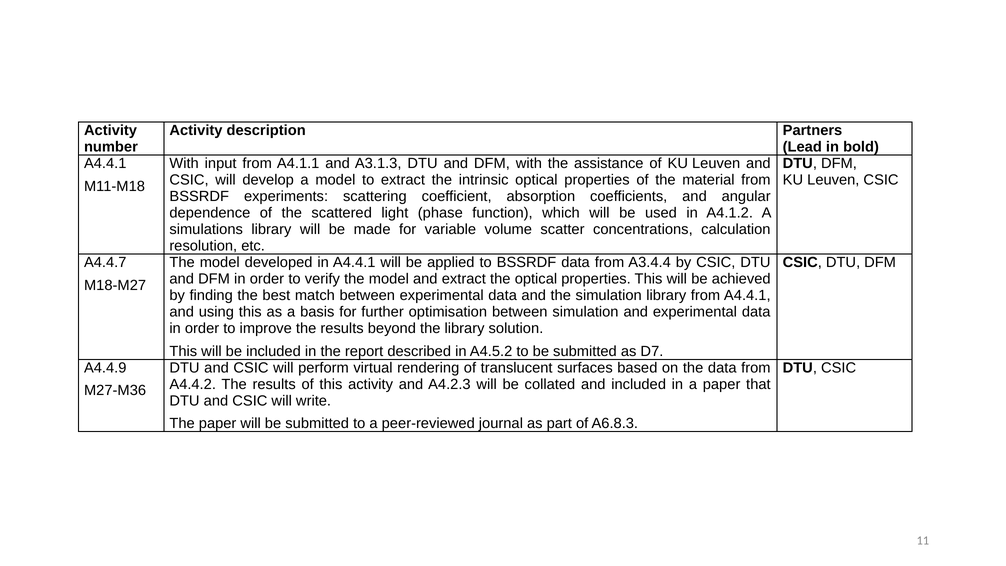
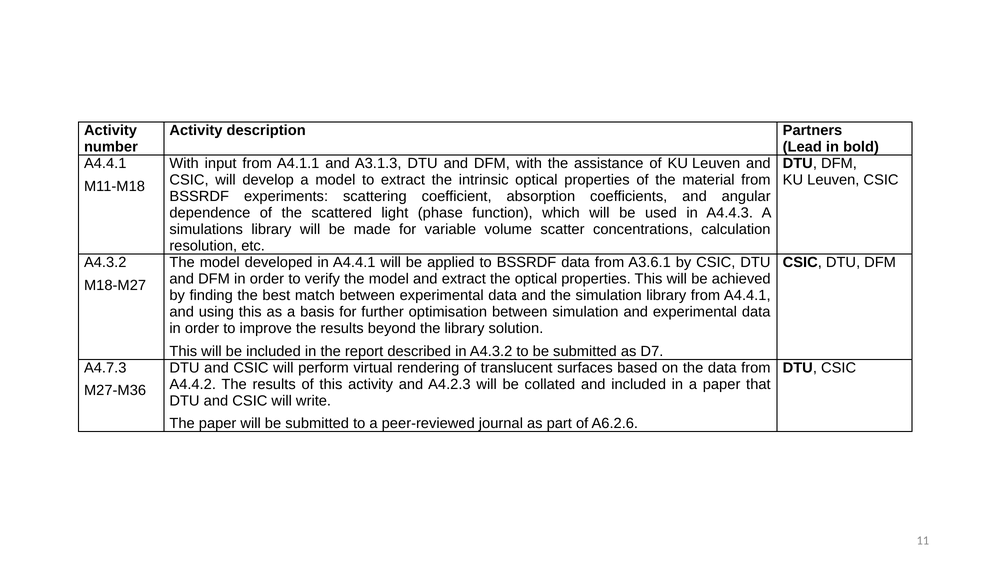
A4.1.2: A4.1.2 -> A4.4.3
A4.4.7 at (105, 262): A4.4.7 -> A4.3.2
A3.4.4: A3.4.4 -> A3.6.1
in A4.5.2: A4.5.2 -> A4.3.2
A4.4.9: A4.4.9 -> A4.7.3
A6.8.3: A6.8.3 -> A6.2.6
